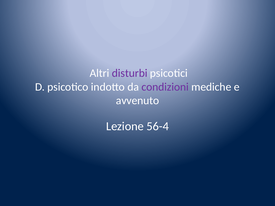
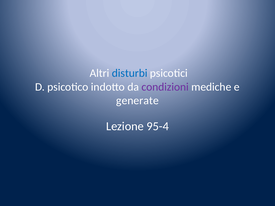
disturbi colour: purple -> blue
avvenuto: avvenuto -> generate
56-4: 56-4 -> 95-4
